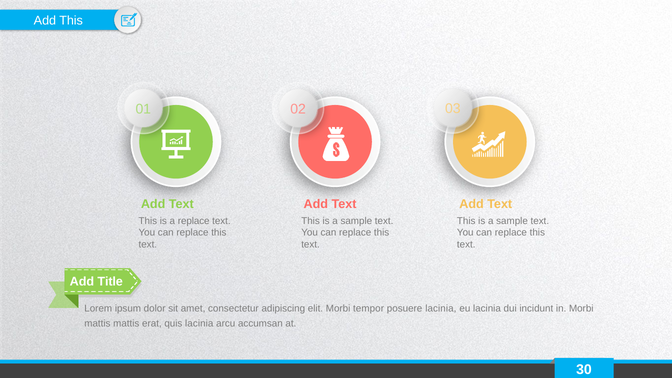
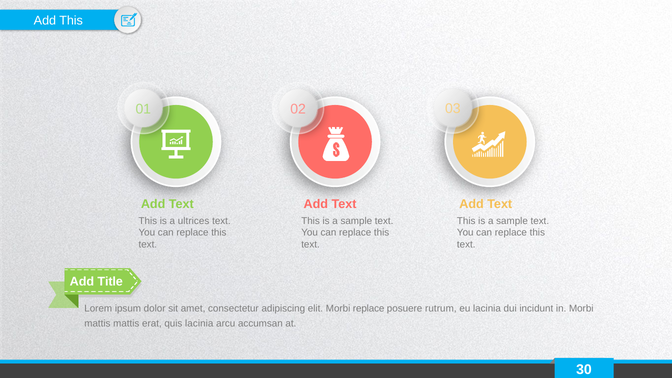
a replace: replace -> ultrices
Morbi tempor: tempor -> replace
posuere lacinia: lacinia -> rutrum
